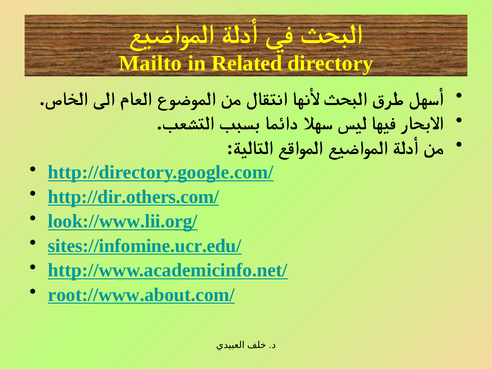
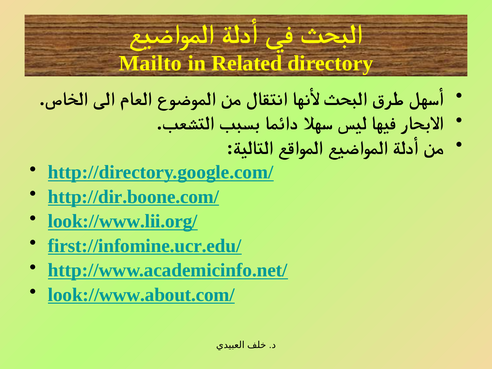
http://dir.others.com/: http://dir.others.com/ -> http://dir.boone.com/
sites://infomine.ucr.edu/: sites://infomine.ucr.edu/ -> first://infomine.ucr.edu/
root://www.about.com/: root://www.about.com/ -> look://www.about.com/
